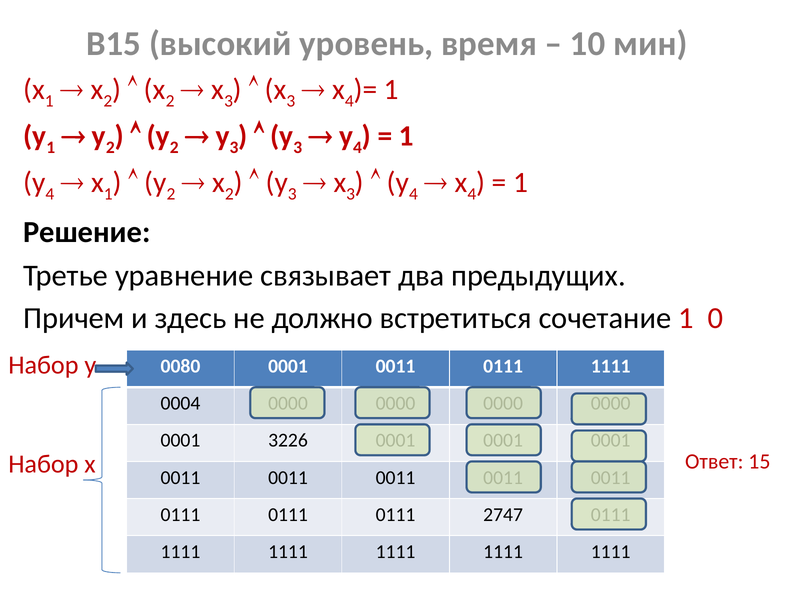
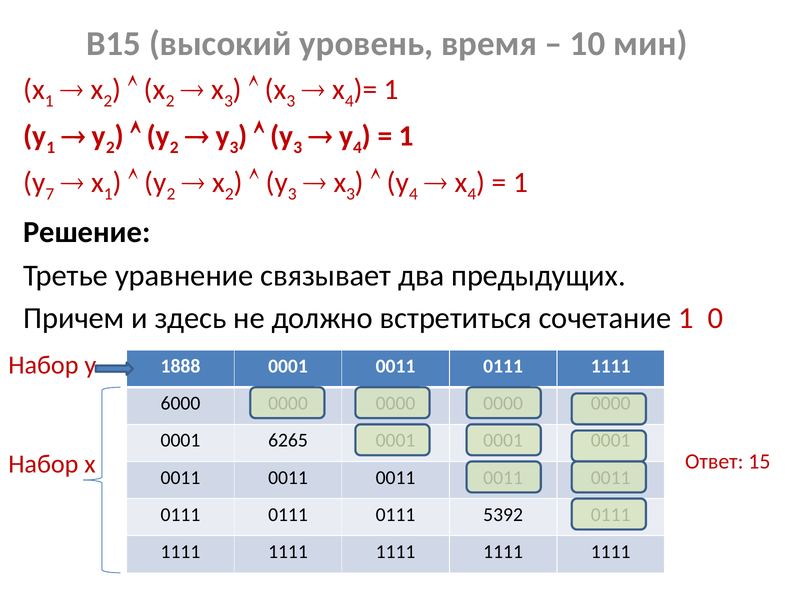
4 at (50, 194): 4 -> 7
0080: 0080 -> 1888
0004: 0004 -> 6000
3226: 3226 -> 6265
2747: 2747 -> 5392
